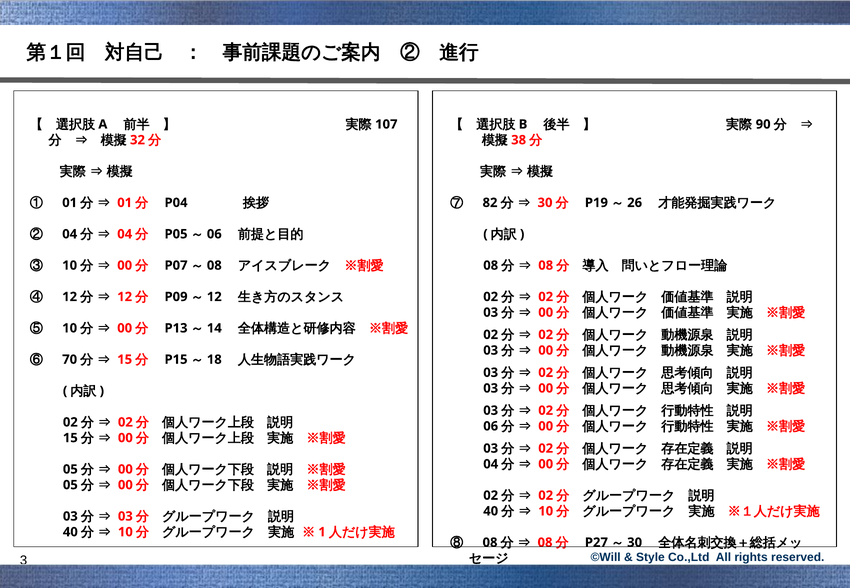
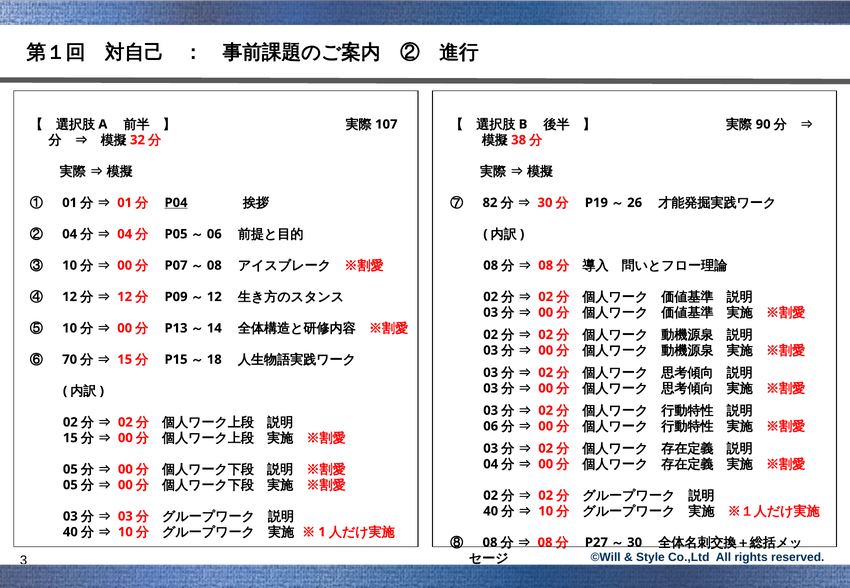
P04 underline: none -> present
